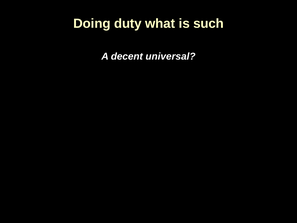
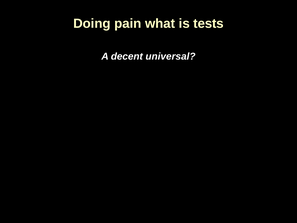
duty: duty -> pain
such: such -> tests
